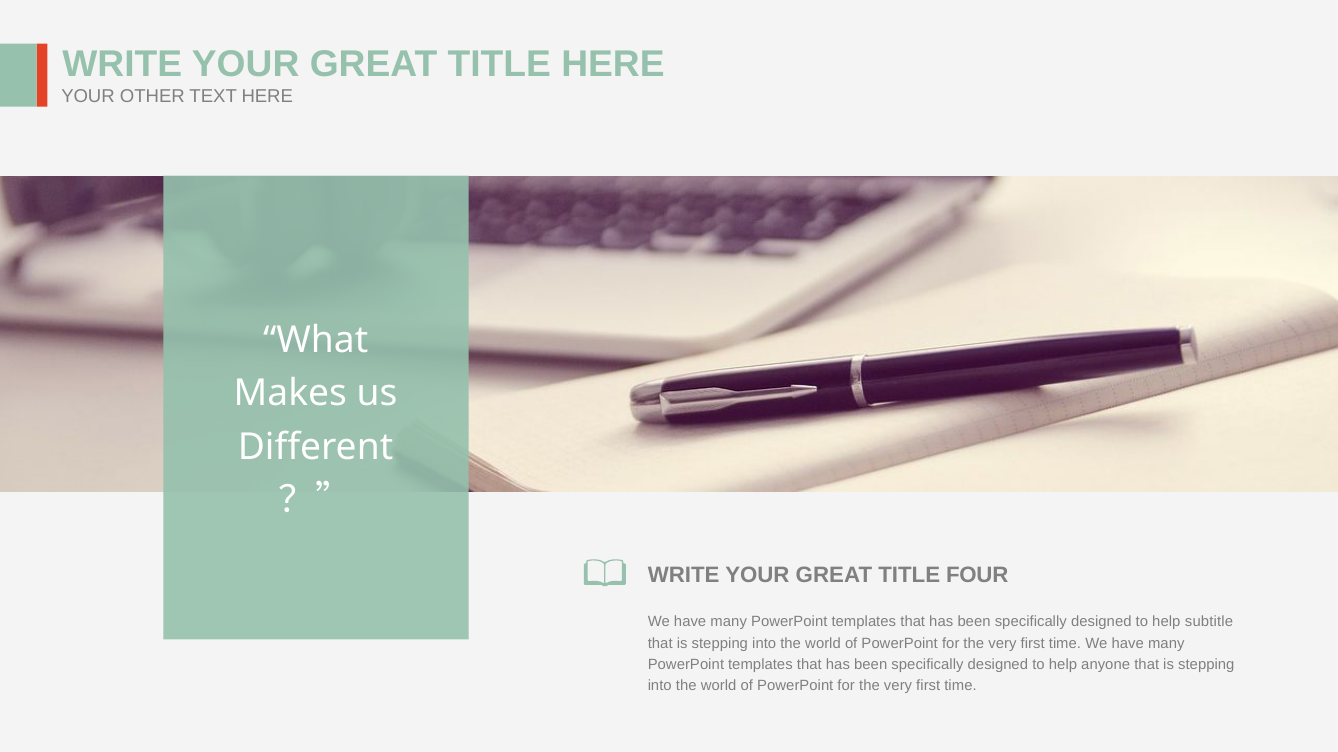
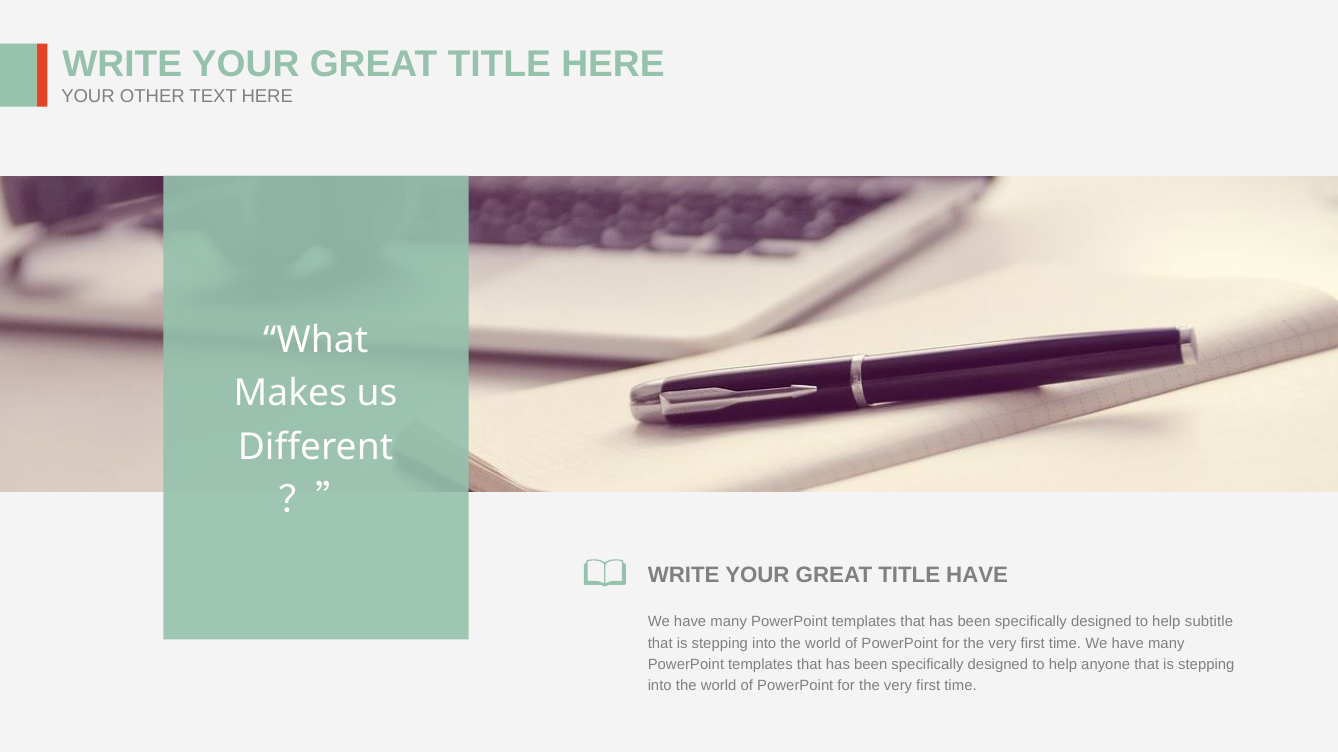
TITLE FOUR: FOUR -> HAVE
